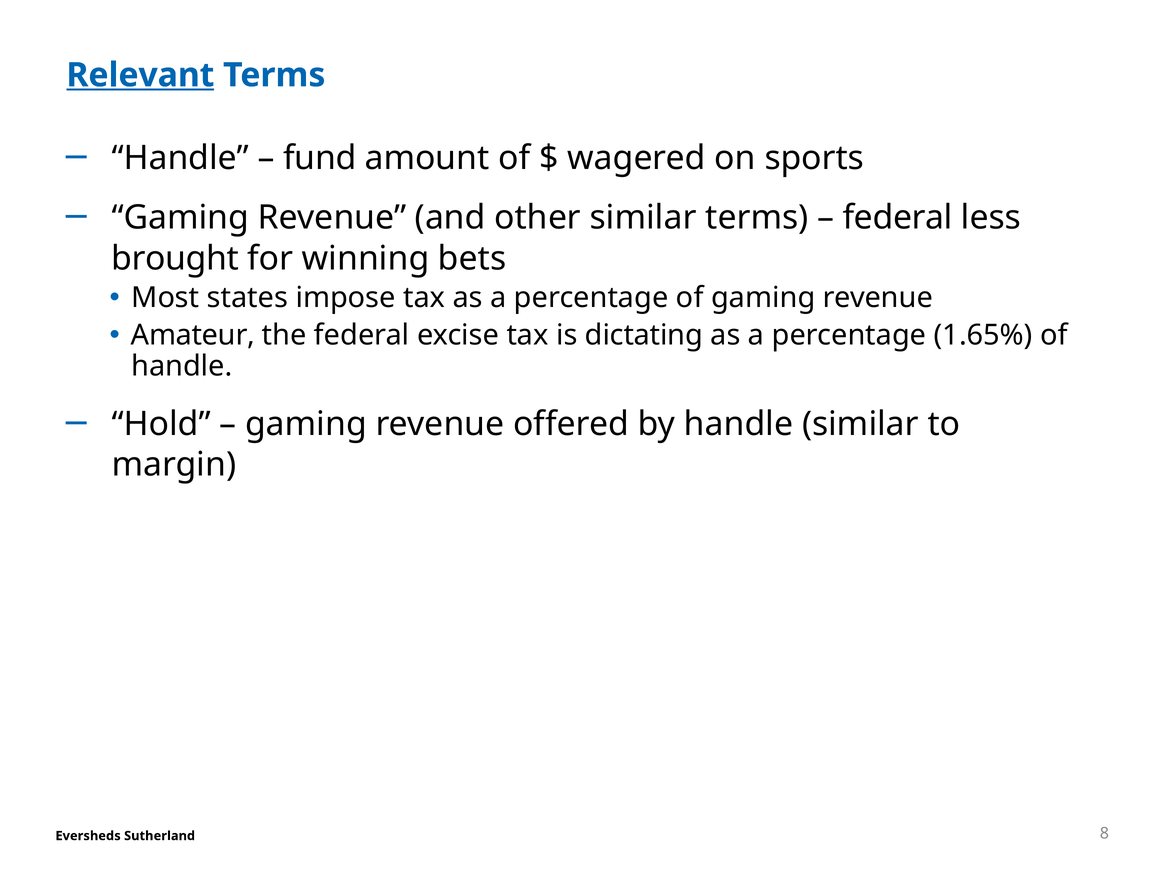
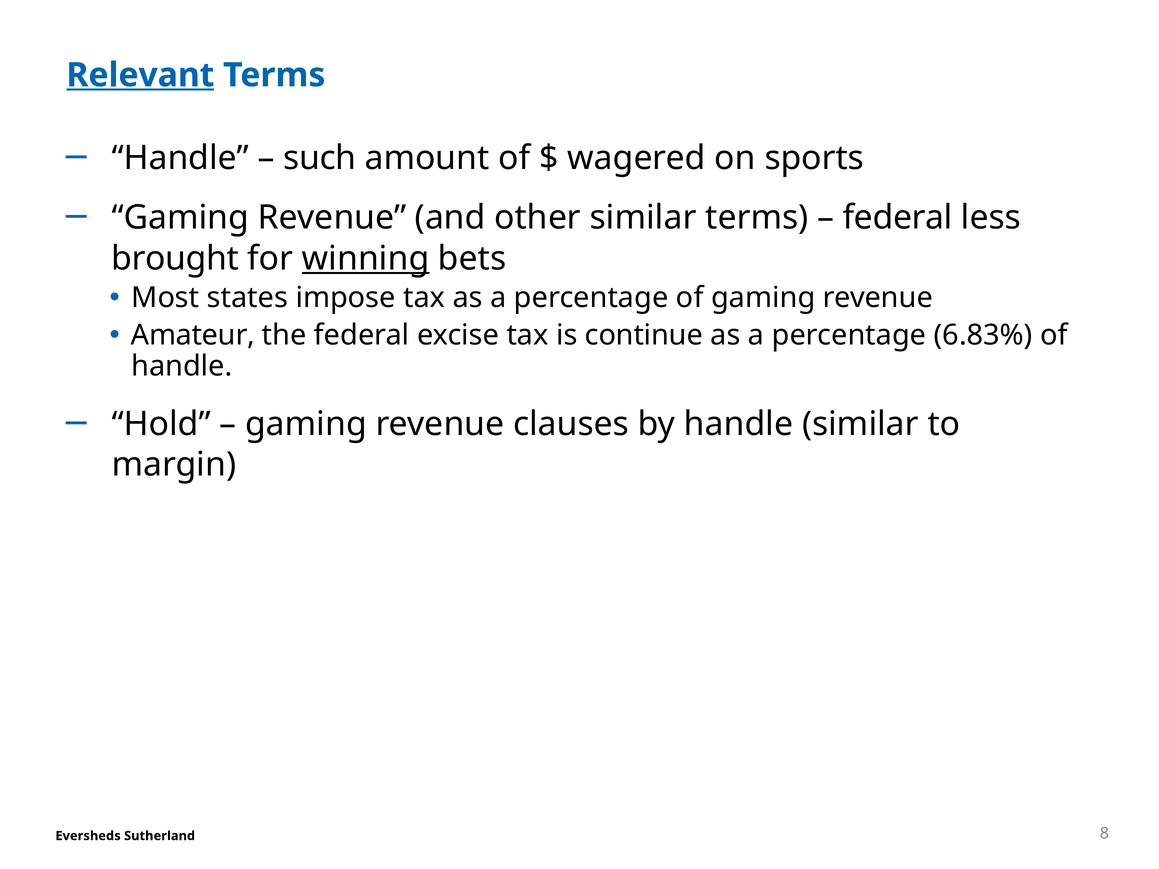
fund: fund -> such
winning underline: none -> present
dictating: dictating -> continue
1.65%: 1.65% -> 6.83%
offered: offered -> clauses
